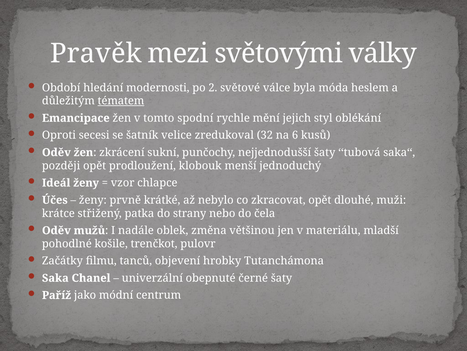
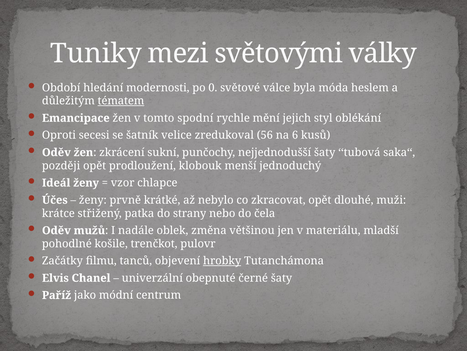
Pravěk: Pravěk -> Tuniky
2: 2 -> 0
32: 32 -> 56
hrobky underline: none -> present
Saka: Saka -> Elvis
